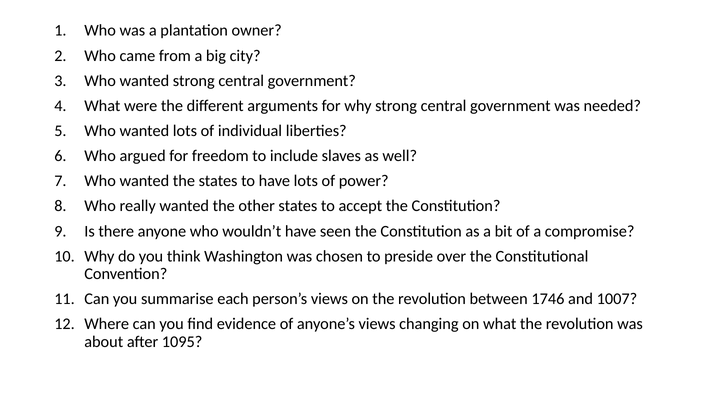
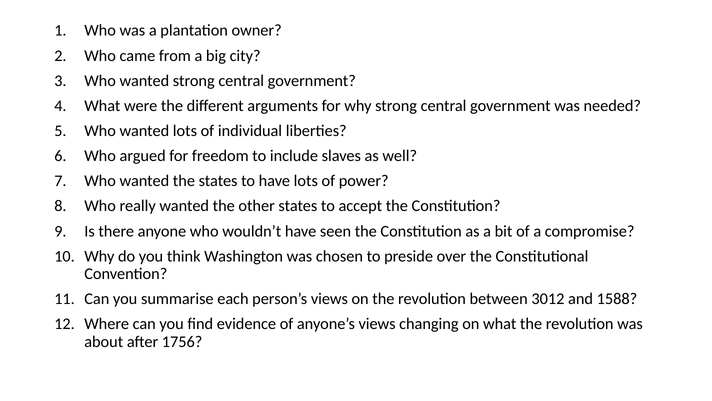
1746: 1746 -> 3012
1007: 1007 -> 1588
1095: 1095 -> 1756
